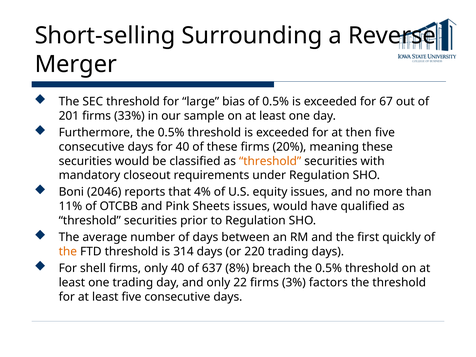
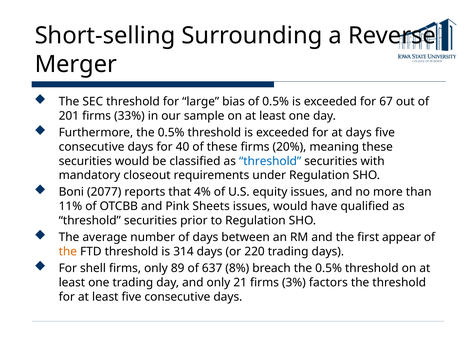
at then: then -> days
threshold at (270, 161) colour: orange -> blue
2046: 2046 -> 2077
quickly: quickly -> appear
only 40: 40 -> 89
22: 22 -> 21
